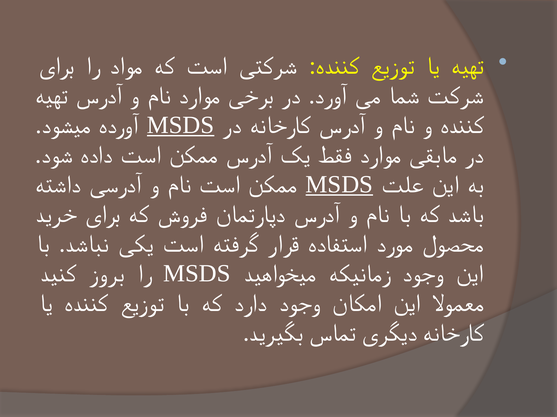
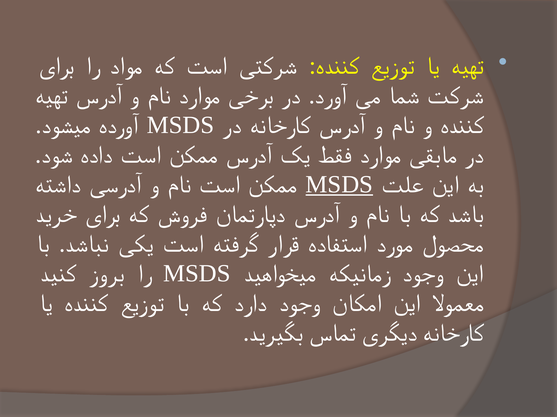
MSDS at (181, 125) underline: present -> none
